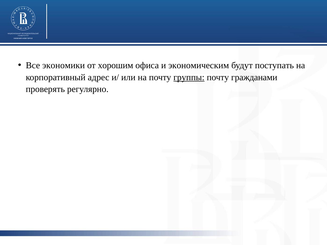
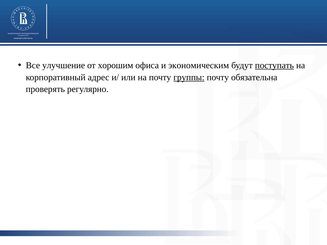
экономики: экономики -> улучшение
поступать underline: none -> present
гражданами: гражданами -> обязательна
